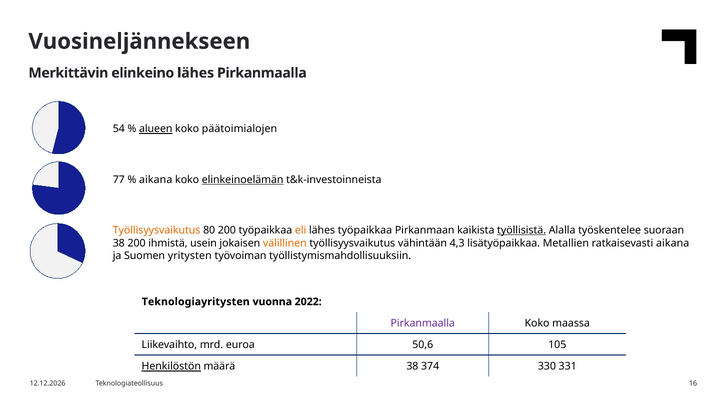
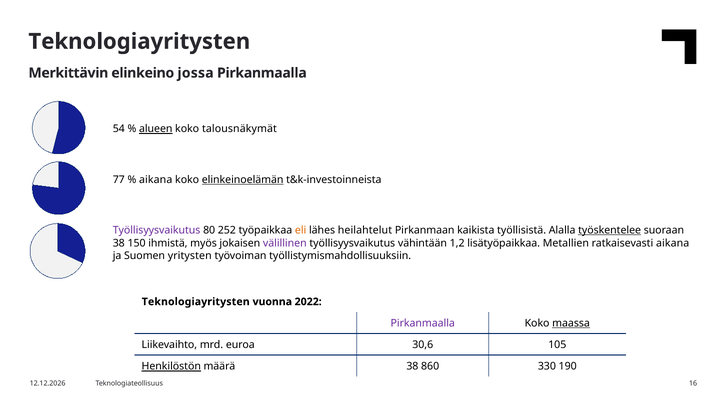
Vuosineljännekseen at (139, 42): Vuosineljännekseen -> Teknologiayritysten
elinkeino lähes: lähes -> jossa
päätoimialojen: päätoimialojen -> talousnäkymät
Työllisyysvaikutus at (157, 231) colour: orange -> purple
80 200: 200 -> 252
lähes työpaikkaa: työpaikkaa -> heilahtelut
työllisistä underline: present -> none
työskentelee underline: none -> present
38 200: 200 -> 150
usein: usein -> myös
välillinen colour: orange -> purple
4,3: 4,3 -> 1,2
maassa underline: none -> present
50,6: 50,6 -> 30,6
374: 374 -> 860
331: 331 -> 190
